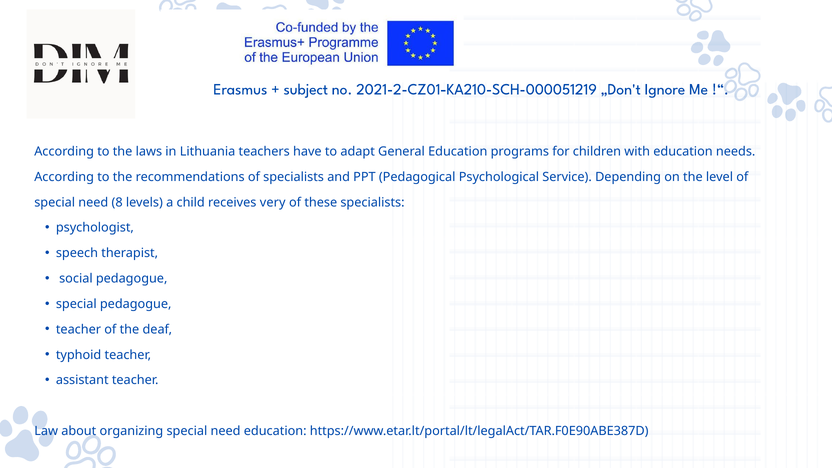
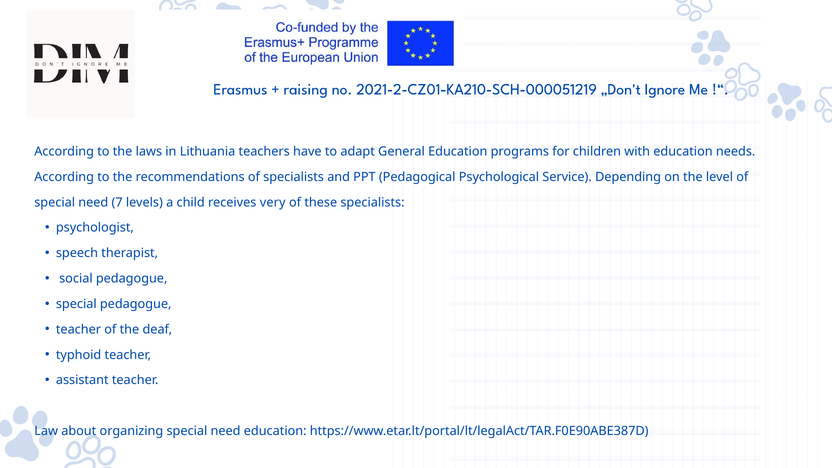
subject: subject -> raising
8: 8 -> 7
